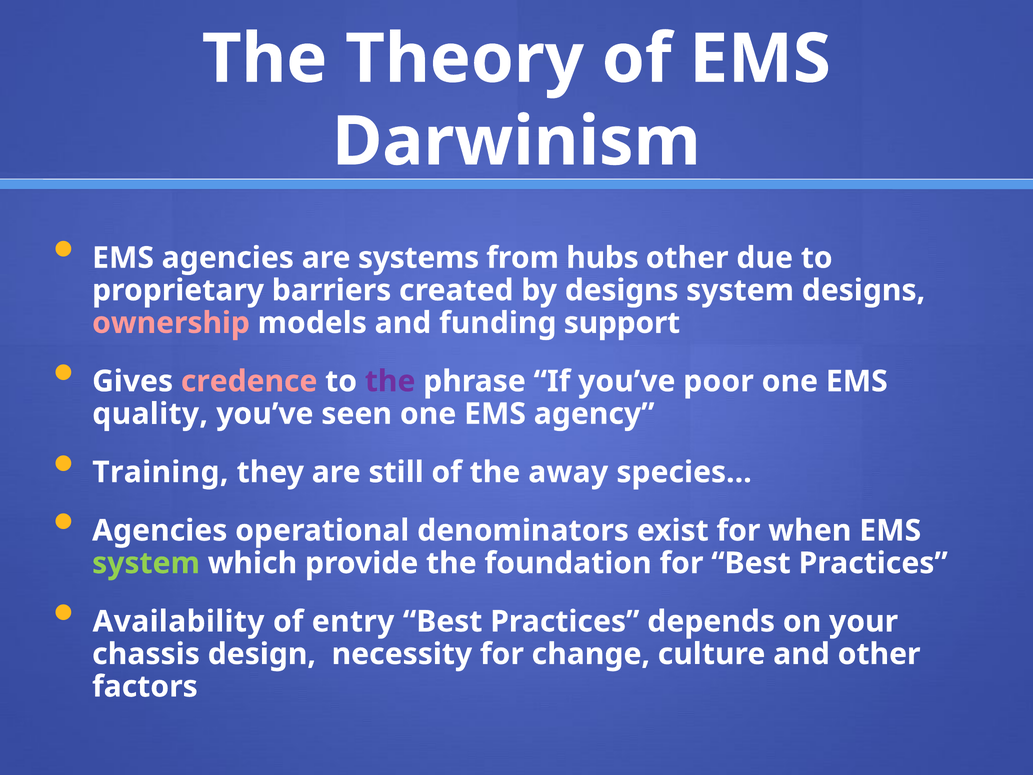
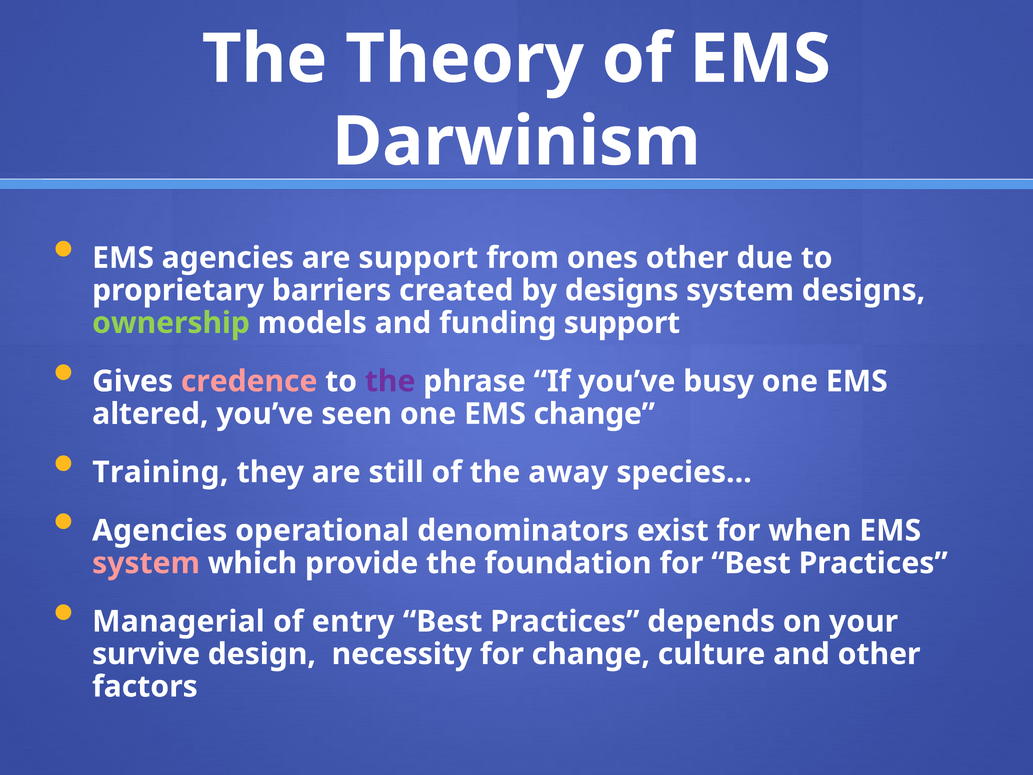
are systems: systems -> support
hubs: hubs -> ones
ownership colour: pink -> light green
poor: poor -> busy
quality: quality -> altered
EMS agency: agency -> change
system at (146, 563) colour: light green -> pink
Availability: Availability -> Managerial
chassis: chassis -> survive
